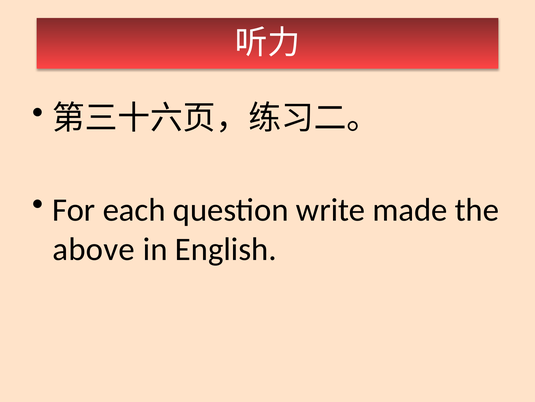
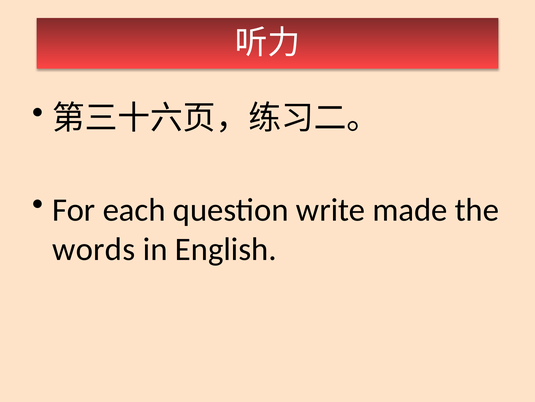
above: above -> words
